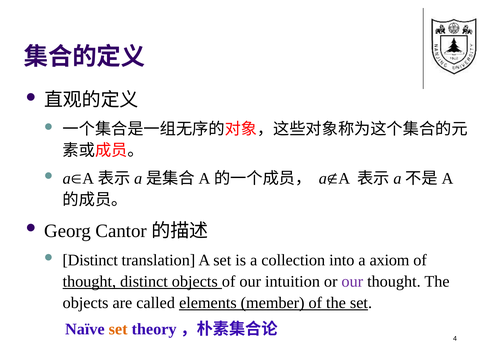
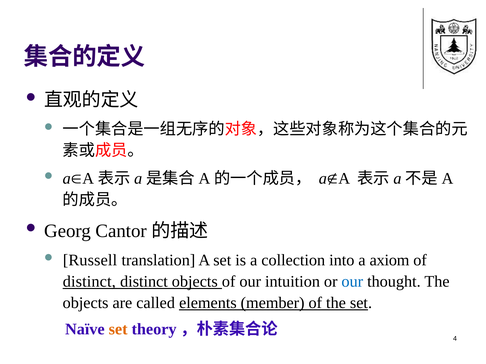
Distinct at (90, 260): Distinct -> Russell
thought at (89, 282): thought -> distinct
our at (352, 282) colour: purple -> blue
